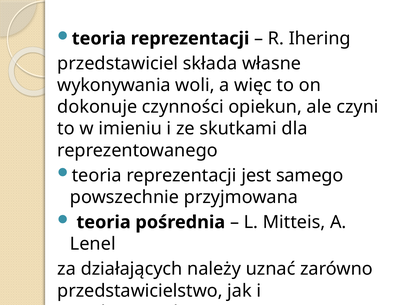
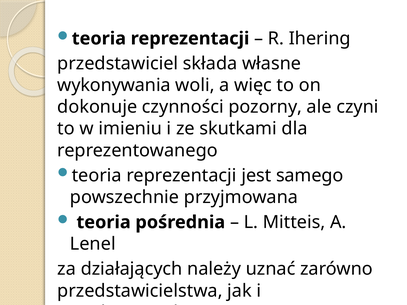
opiekun: opiekun -> pozorny
przedstawicielstwo: przedstawicielstwo -> przedstawicielstwa
